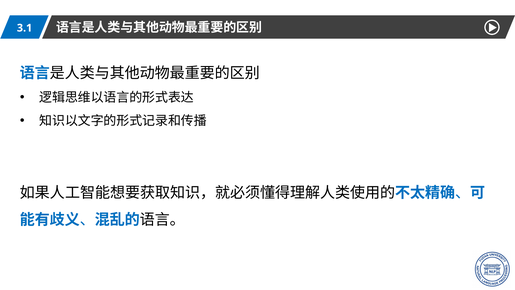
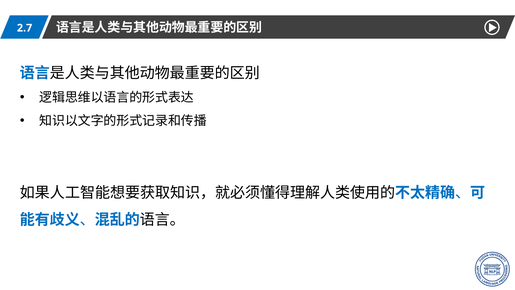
3.1: 3.1 -> 2.7
